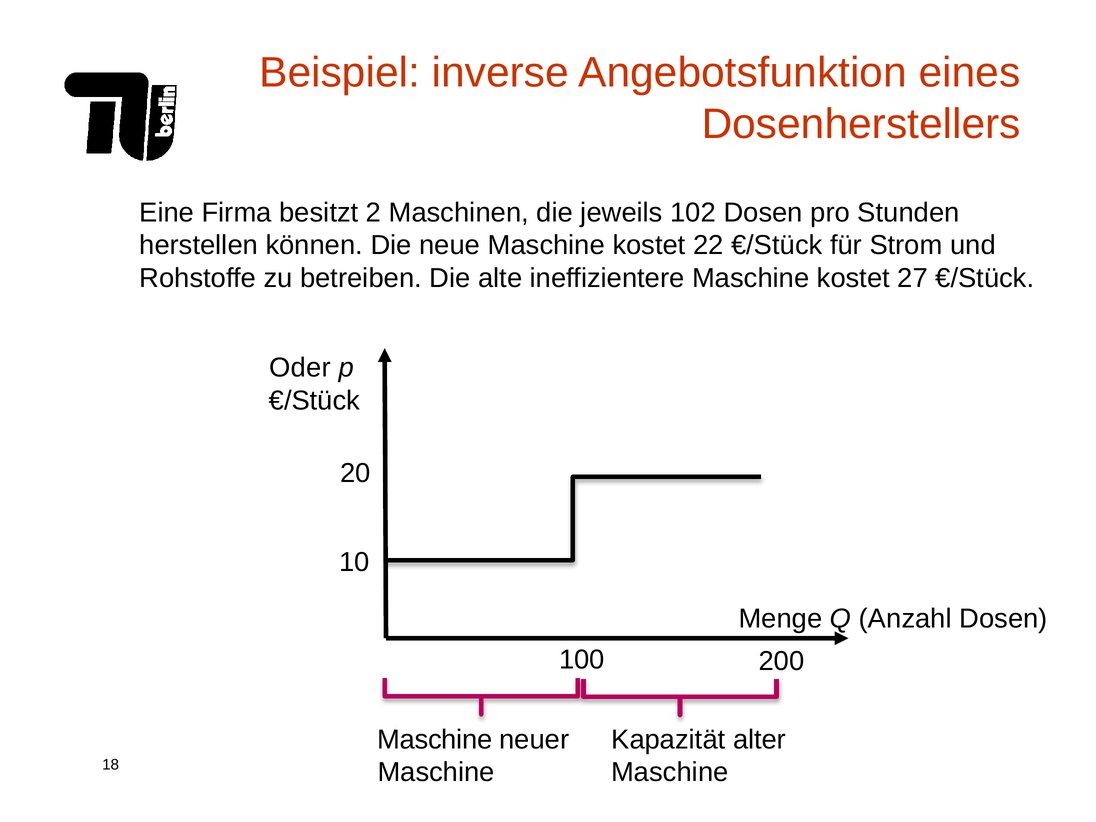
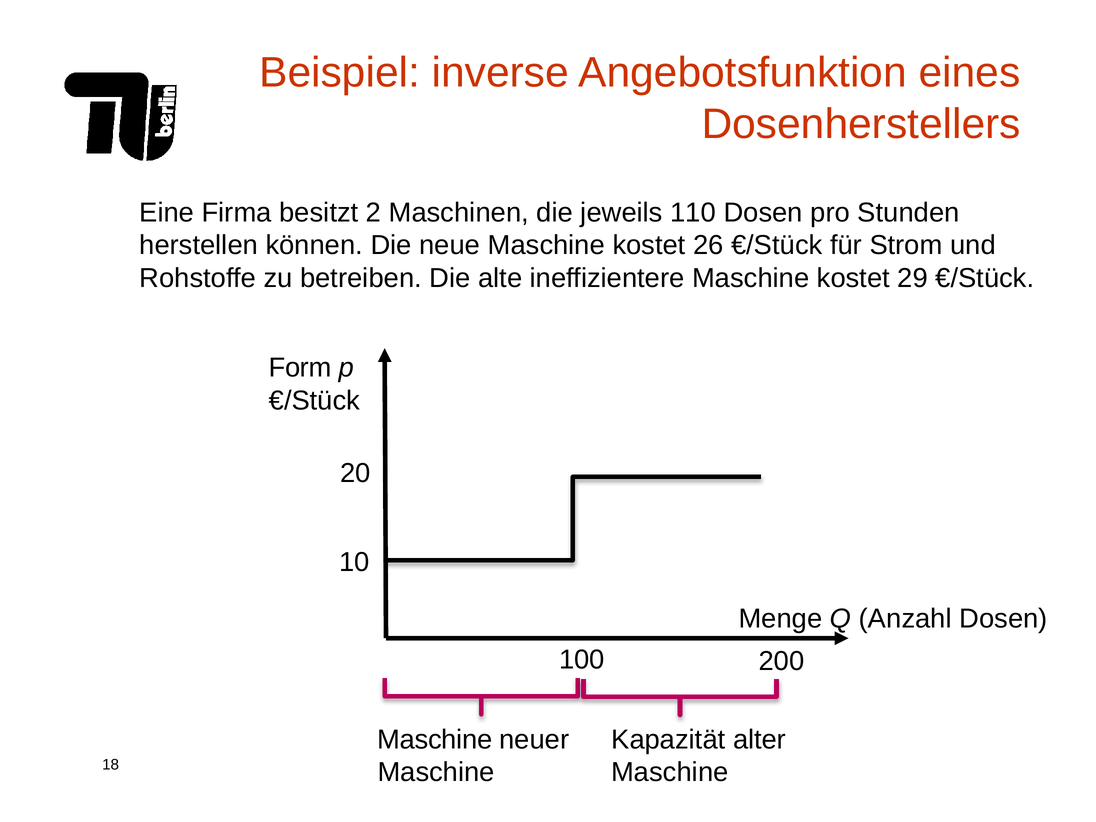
102: 102 -> 110
22: 22 -> 26
27: 27 -> 29
Oder: Oder -> Form
